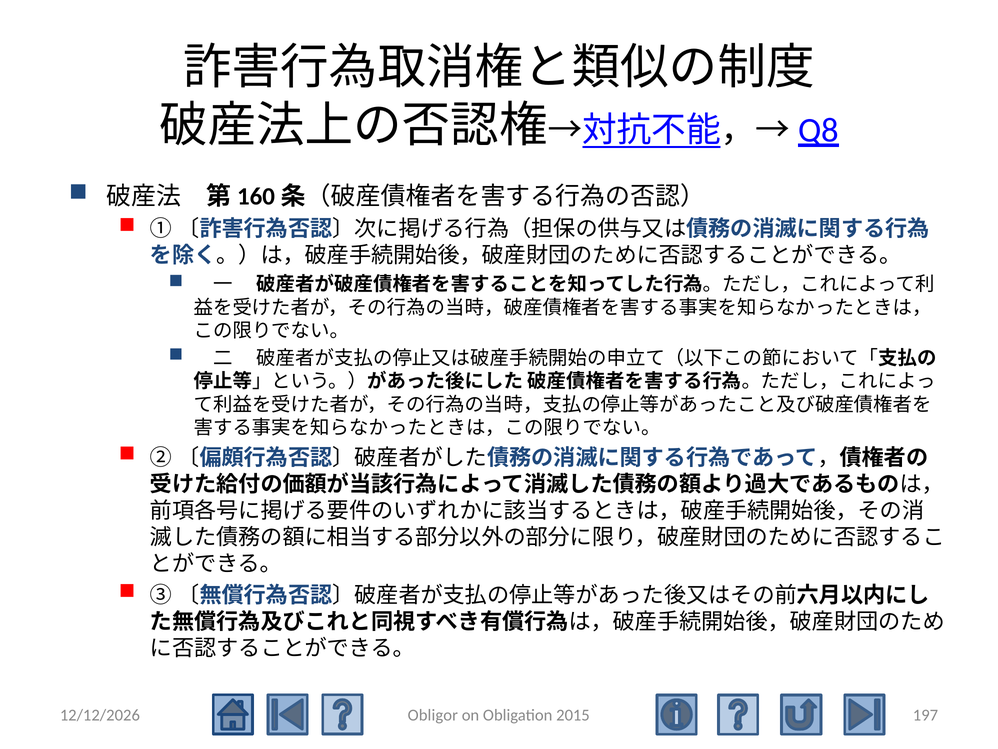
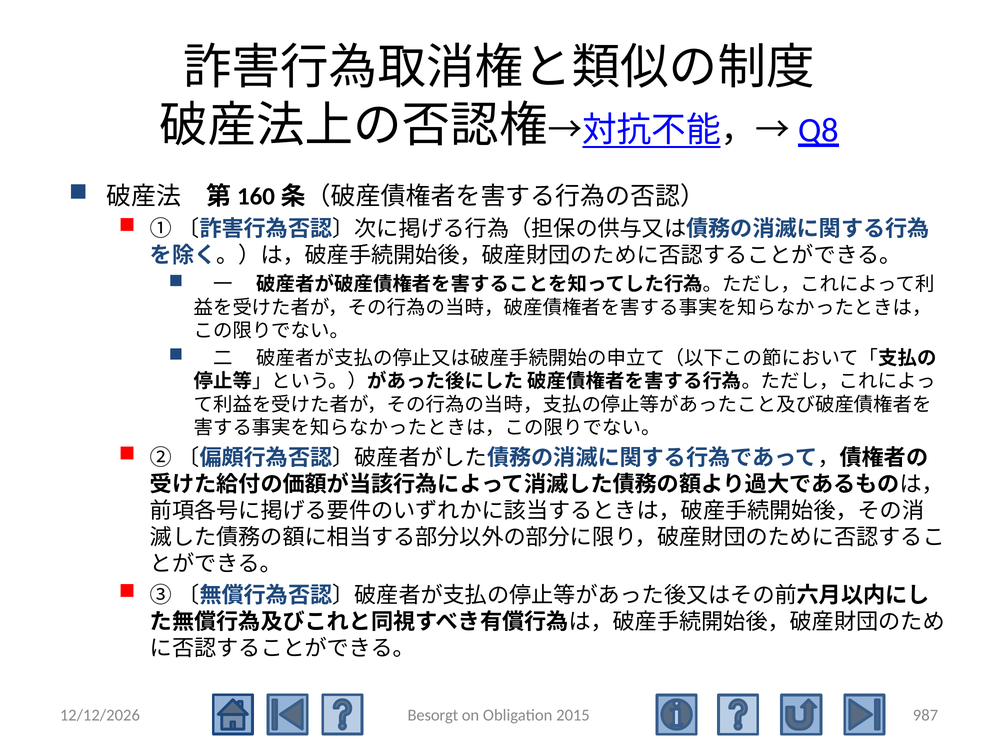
Obligor: Obligor -> Besorgt
197: 197 -> 987
